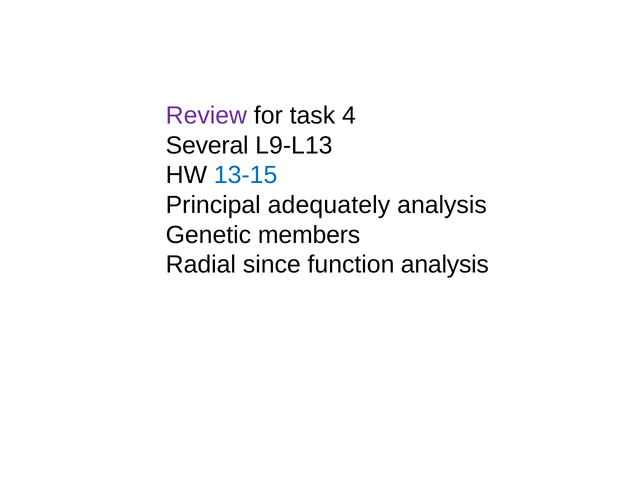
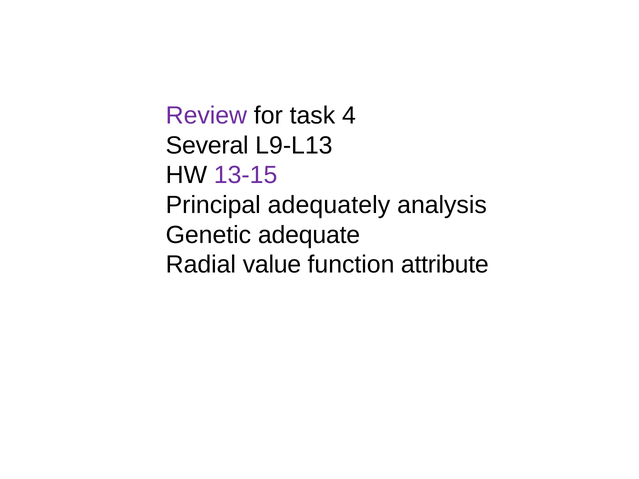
13-15 colour: blue -> purple
members: members -> adequate
since: since -> value
function analysis: analysis -> attribute
